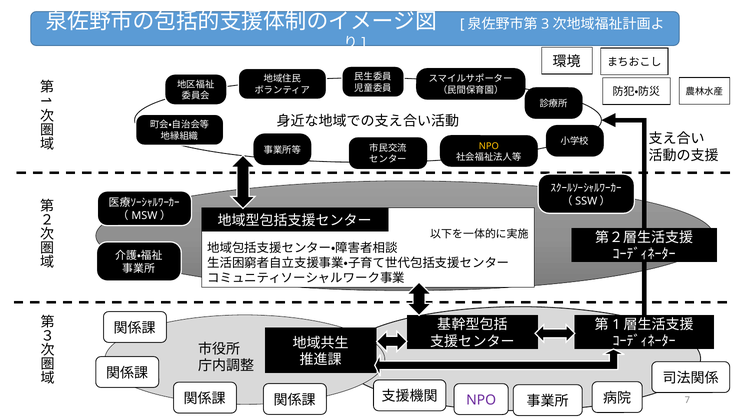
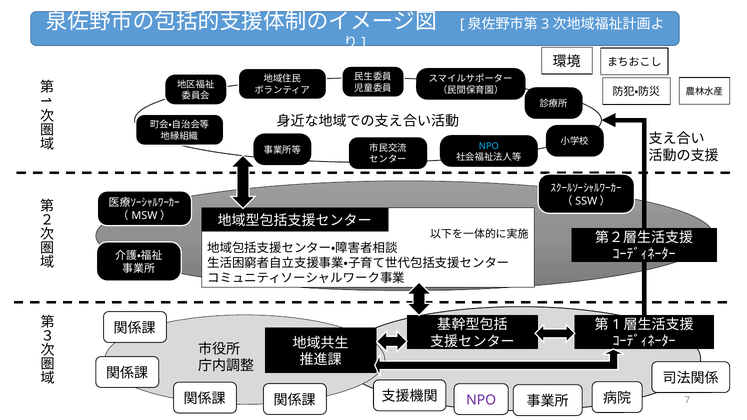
NPO at (489, 146) colour: yellow -> light blue
